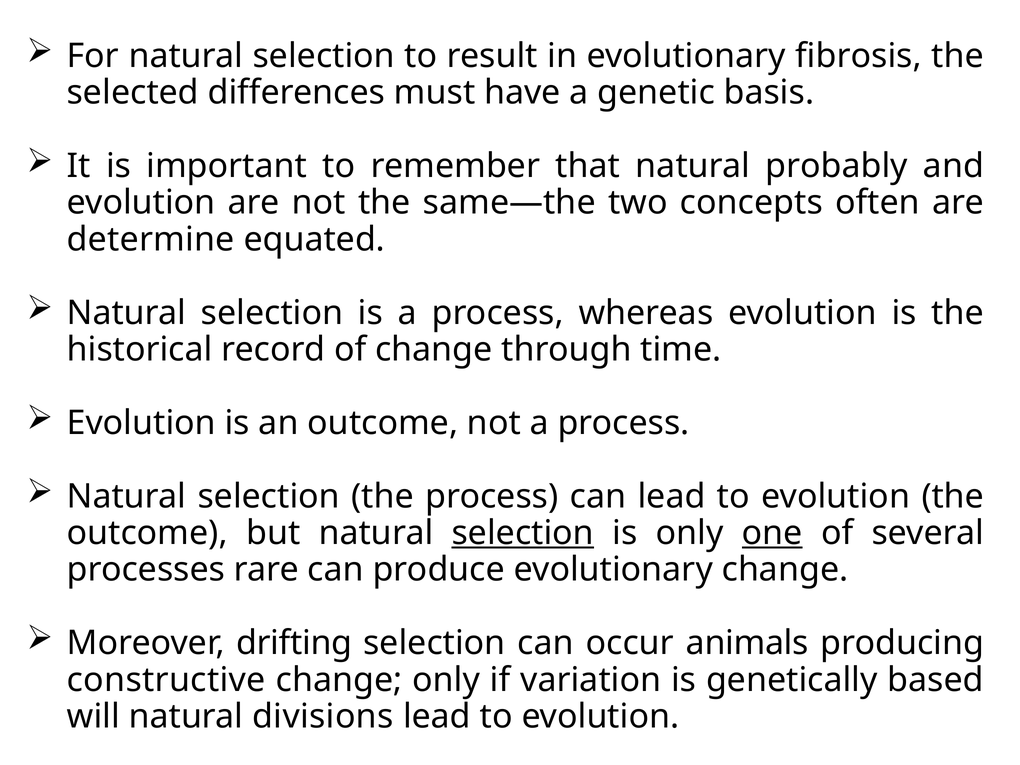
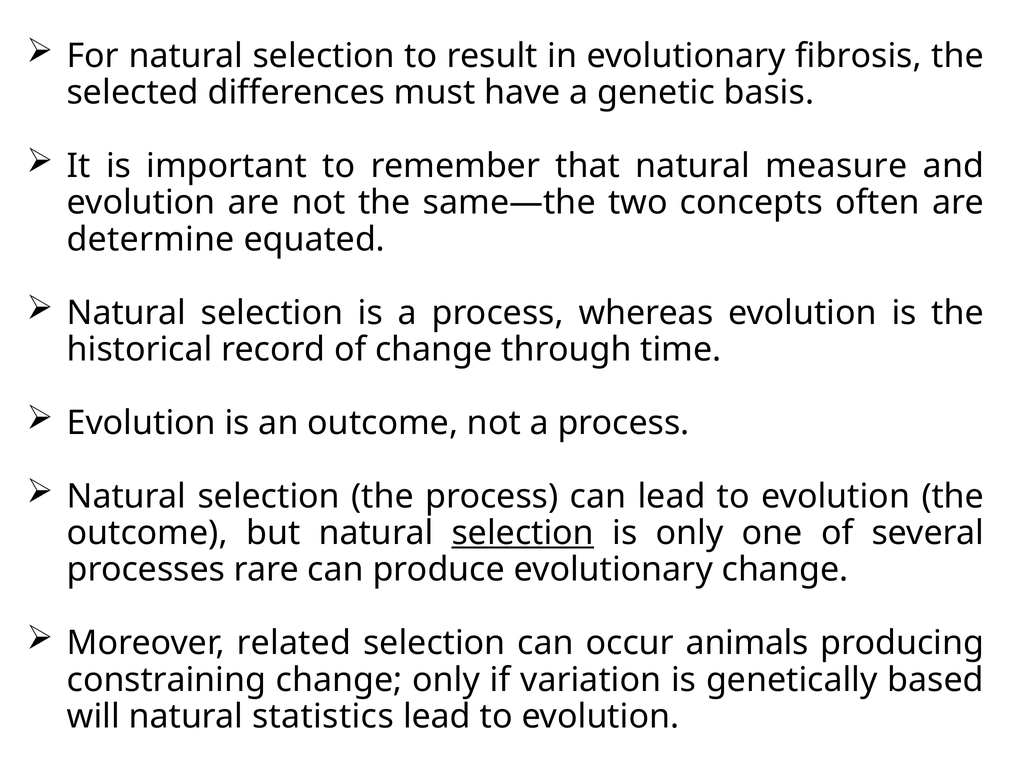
probably: probably -> measure
one underline: present -> none
drifting: drifting -> related
constructive: constructive -> constraining
divisions: divisions -> statistics
